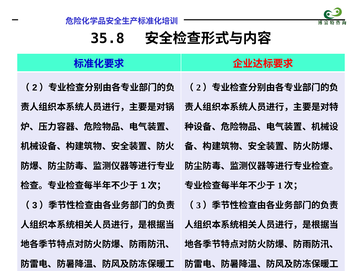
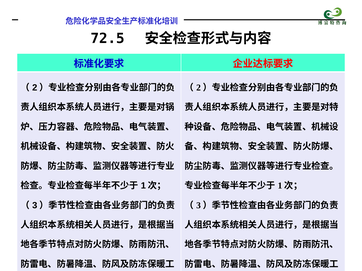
35.8: 35.8 -> 72.5
